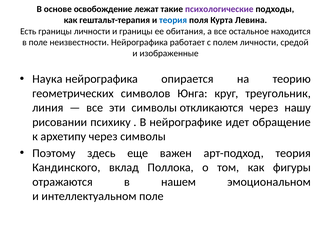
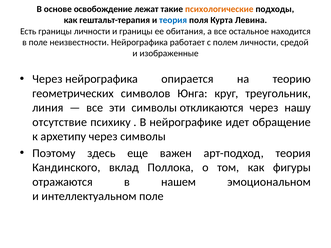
психологические colour: purple -> orange
Наука at (47, 79): Наука -> Через
рисовании: рисовании -> отсутствие
